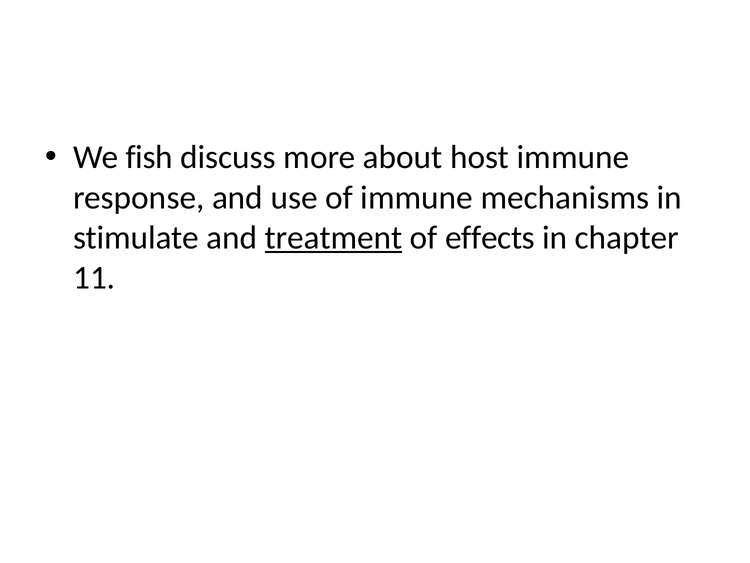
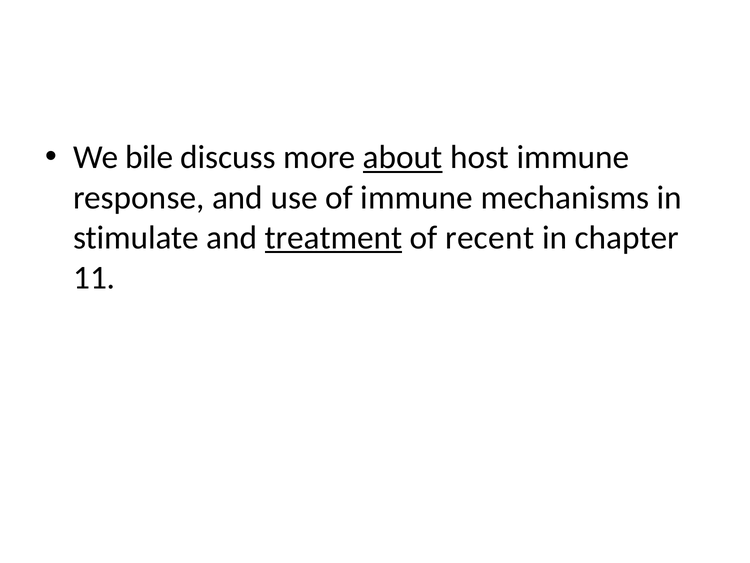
fish: fish -> bile
about underline: none -> present
effects: effects -> recent
